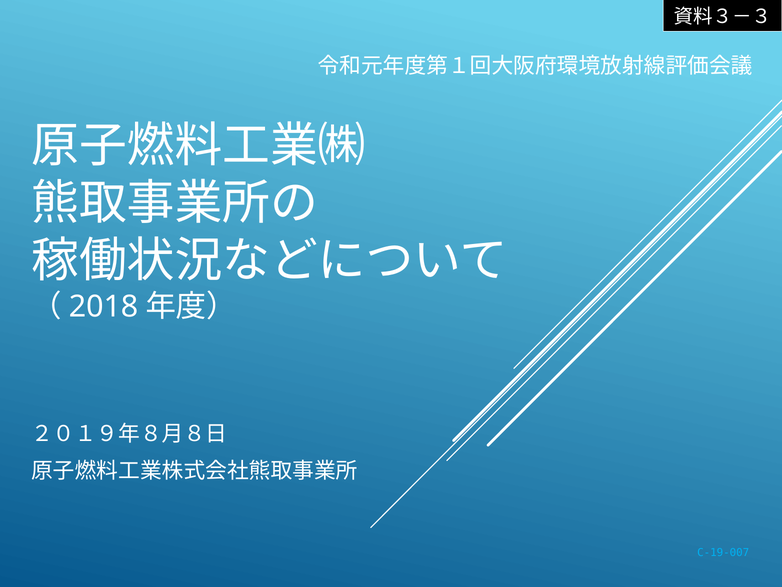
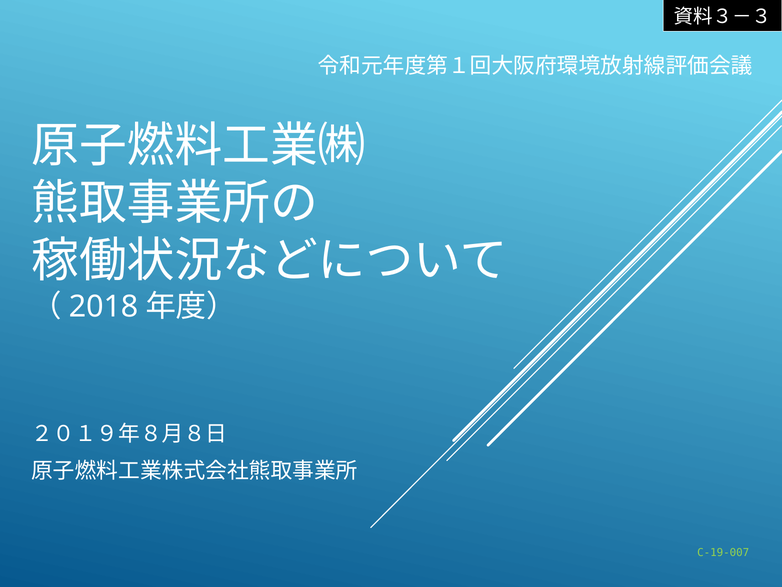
C-19-007 colour: light blue -> light green
